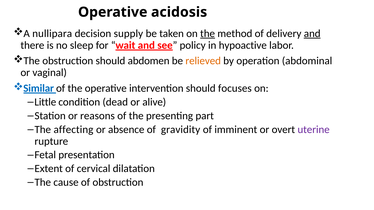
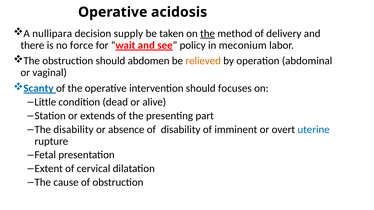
and at (312, 34) underline: present -> none
sleep: sleep -> force
hypoactive: hypoactive -> meconium
Similar: Similar -> Scanty
reasons: reasons -> extends
The affecting: affecting -> disability
of gravidity: gravidity -> disability
uterine colour: purple -> blue
